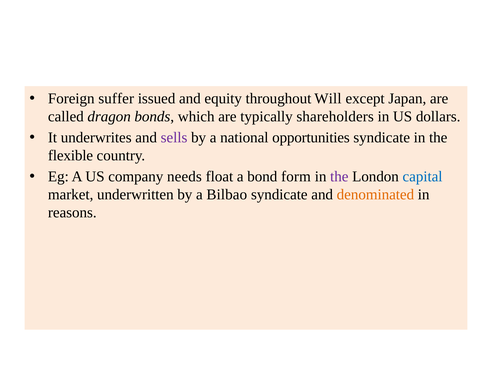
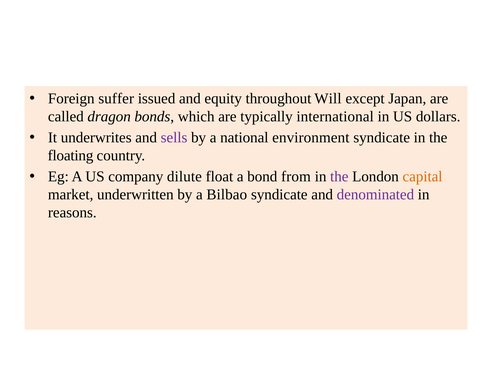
shareholders: shareholders -> international
opportunities: opportunities -> environment
flexible: flexible -> floating
needs: needs -> dilute
form: form -> from
capital colour: blue -> orange
denominated colour: orange -> purple
